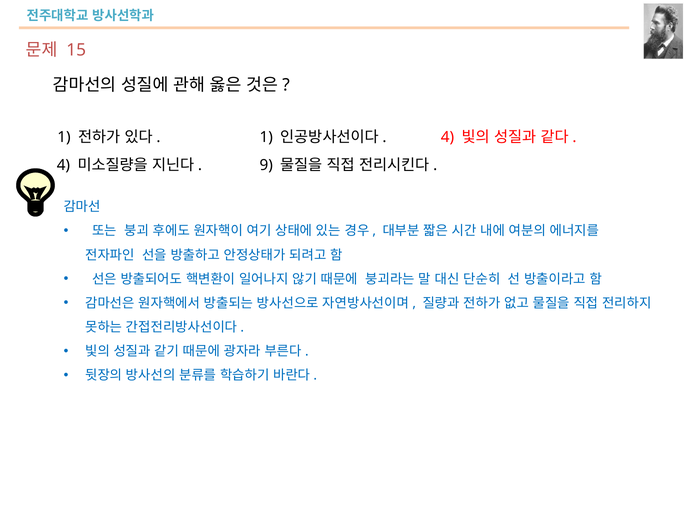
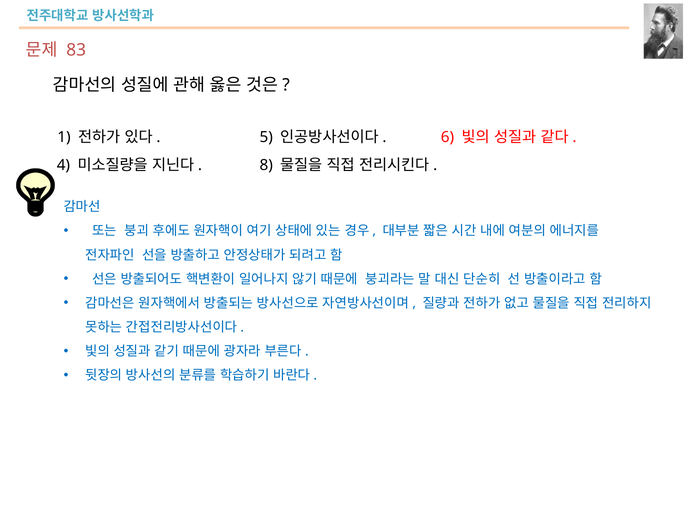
15: 15 -> 83
1 at (266, 137): 1 -> 5
4 at (448, 137): 4 -> 6
9: 9 -> 8
